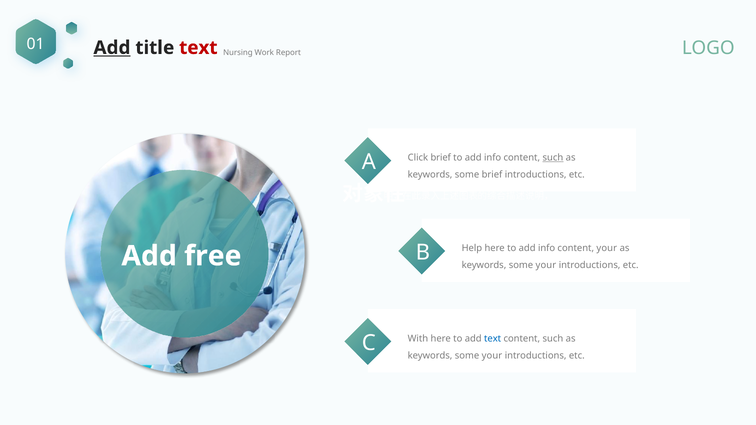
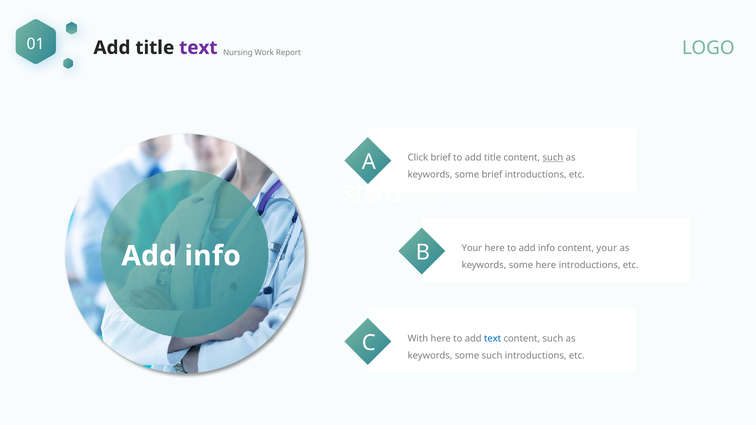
Add at (112, 48) underline: present -> none
text at (198, 48) colour: red -> purple
info at (493, 158): info -> title
B Help: Help -> Your
free at (213, 256): free -> info
your at (546, 265): your -> here
your at (492, 356): your -> such
